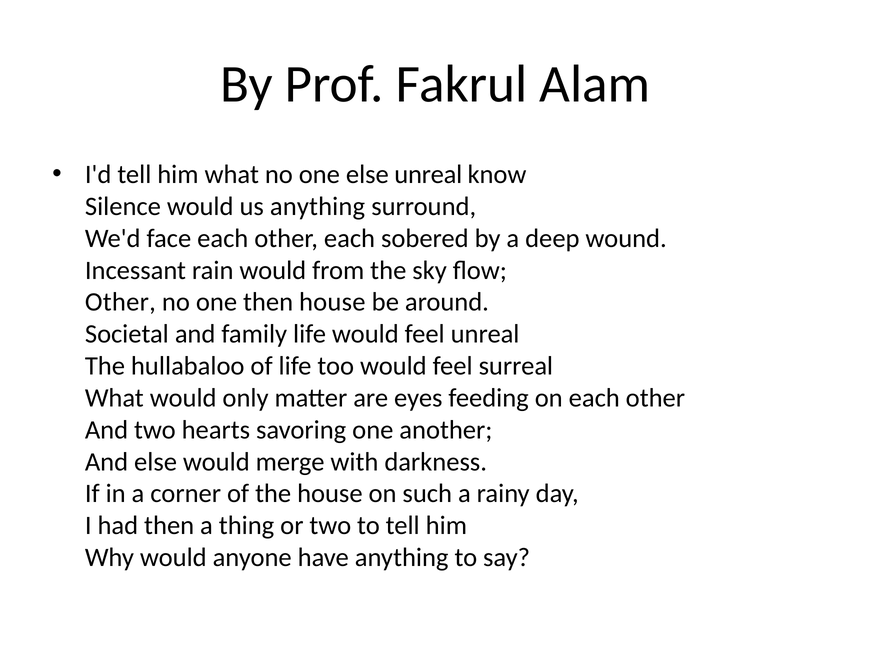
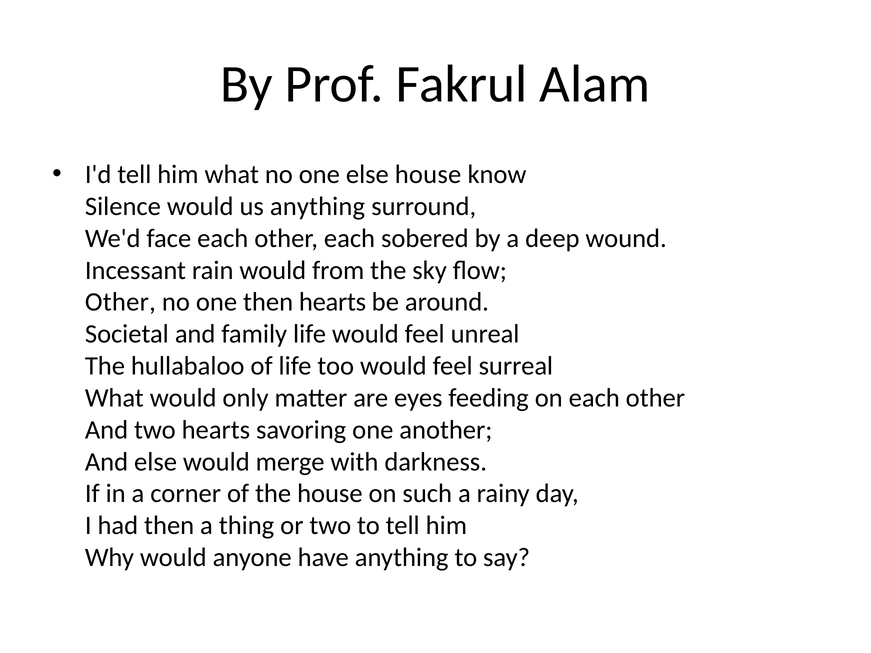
else unreal: unreal -> house
then house: house -> hearts
